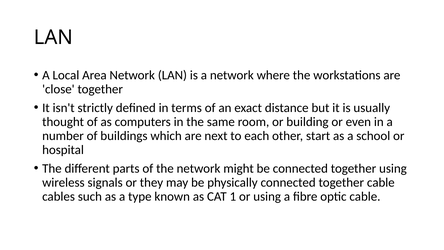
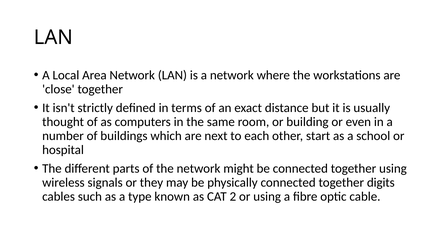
together cable: cable -> digits
1: 1 -> 2
